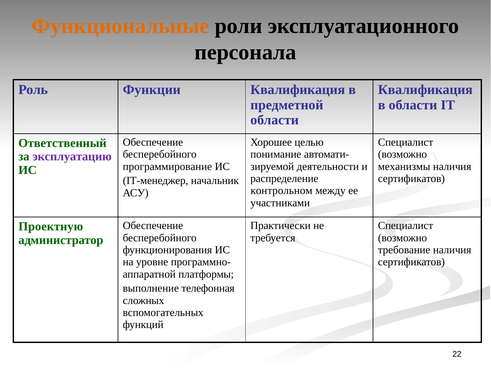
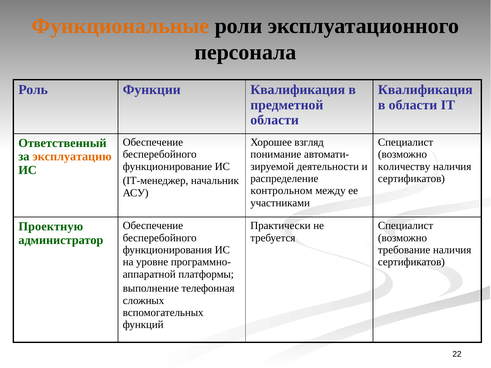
целью: целью -> взгляд
эксплуатацию colour: purple -> orange
программирование: программирование -> функционирование
механизмы: механизмы -> количеству
